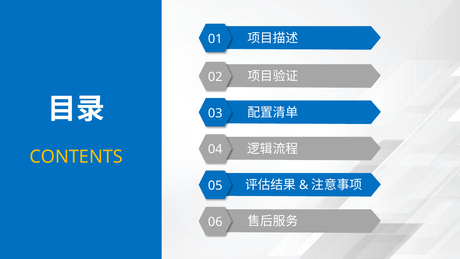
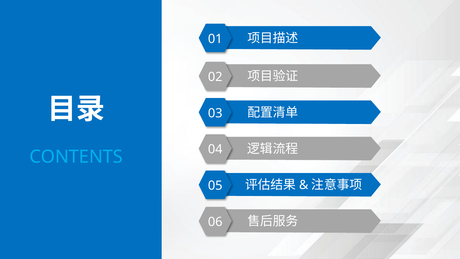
CONTENTS colour: yellow -> light blue
